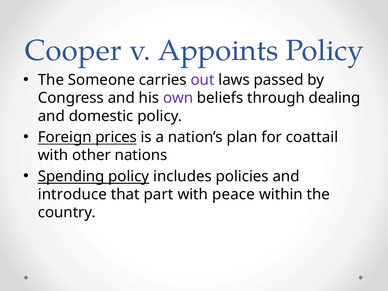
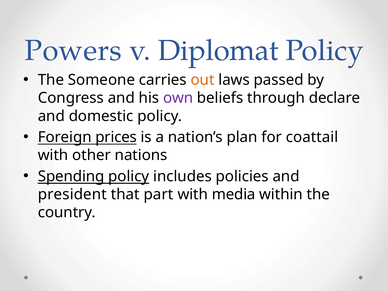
Cooper: Cooper -> Powers
Appoints: Appoints -> Diplomat
out colour: purple -> orange
dealing: dealing -> declare
introduce: introduce -> president
peace: peace -> media
